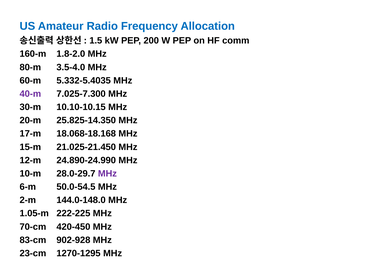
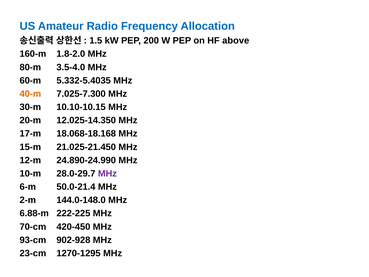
comm: comm -> above
40-m colour: purple -> orange
25.825-14.350: 25.825-14.350 -> 12.025-14.350
50.0-54.5: 50.0-54.5 -> 50.0-21.4
1.05-m: 1.05-m -> 6.88-m
83-cm: 83-cm -> 93-cm
